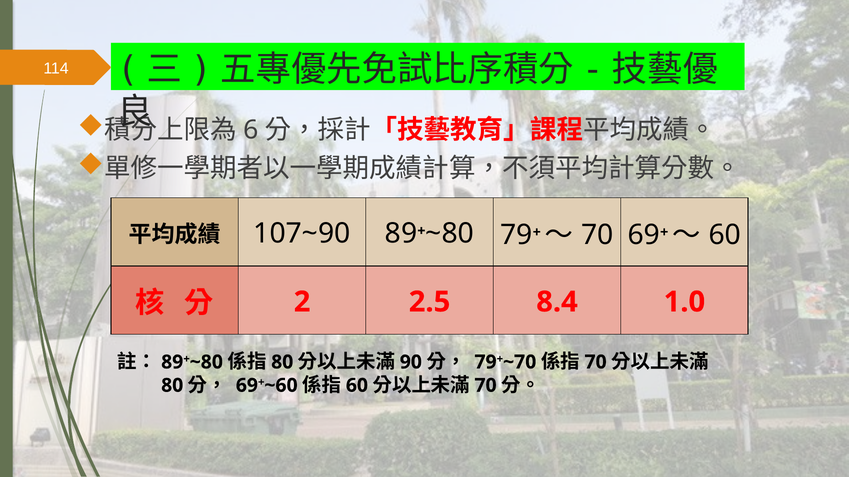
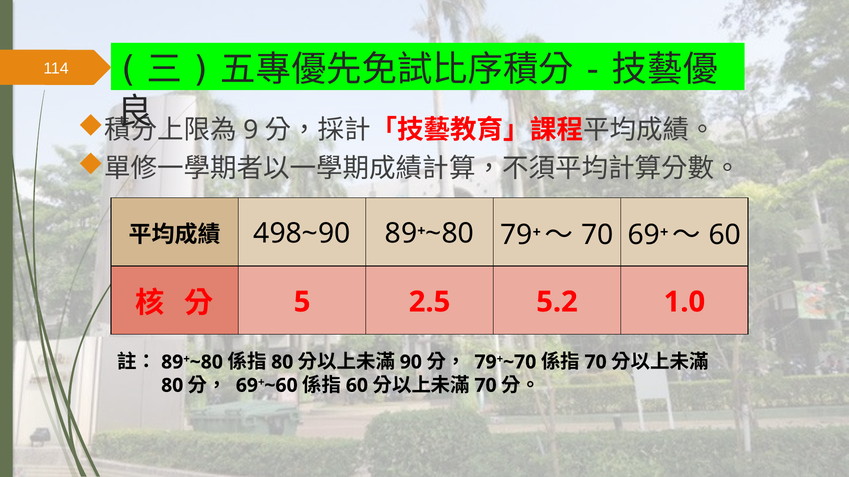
6: 6 -> 9
107~90: 107~90 -> 498~90
2: 2 -> 5
8.4: 8.4 -> 5.2
